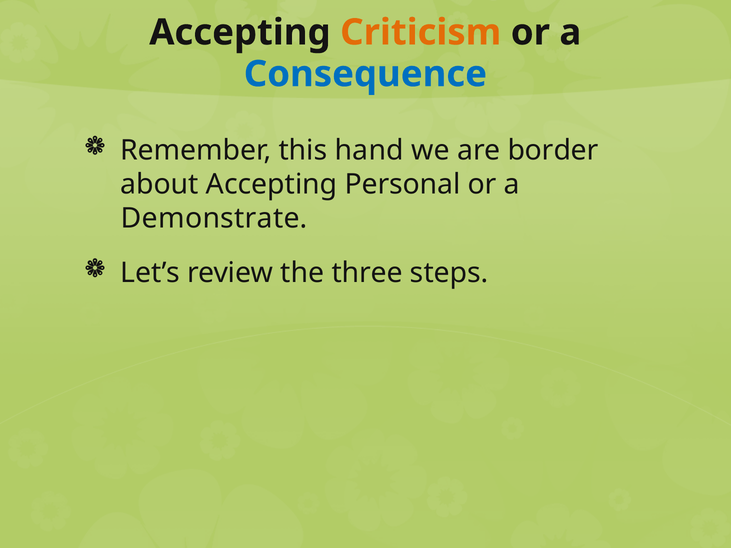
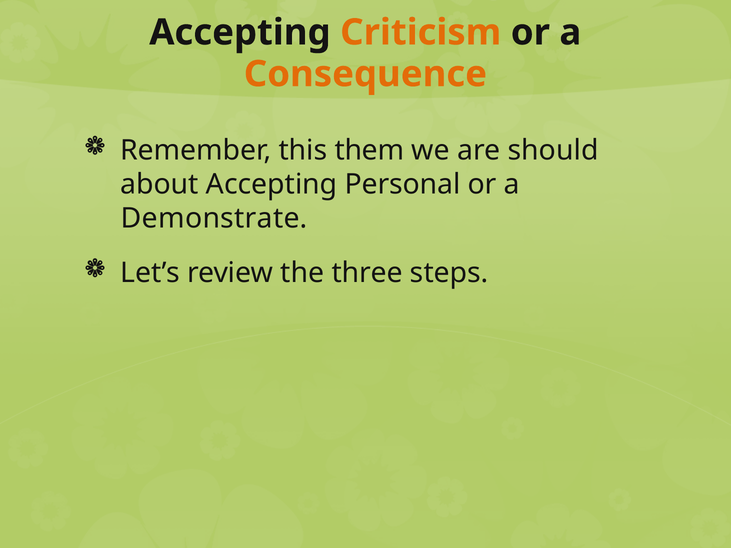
Consequence colour: blue -> orange
hand: hand -> them
border: border -> should
